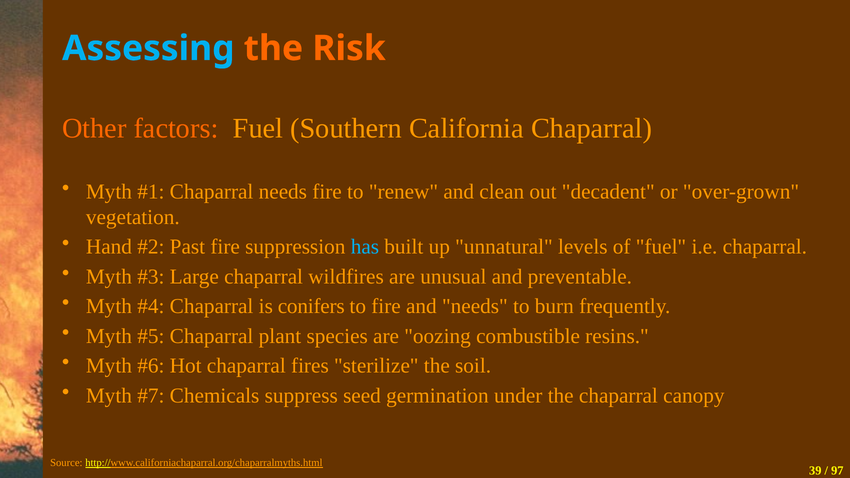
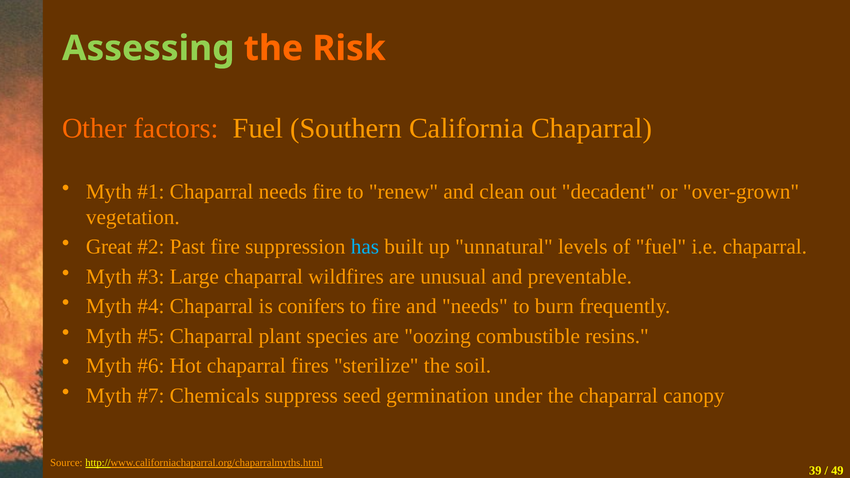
Assessing colour: light blue -> light green
Hand: Hand -> Great
97: 97 -> 49
